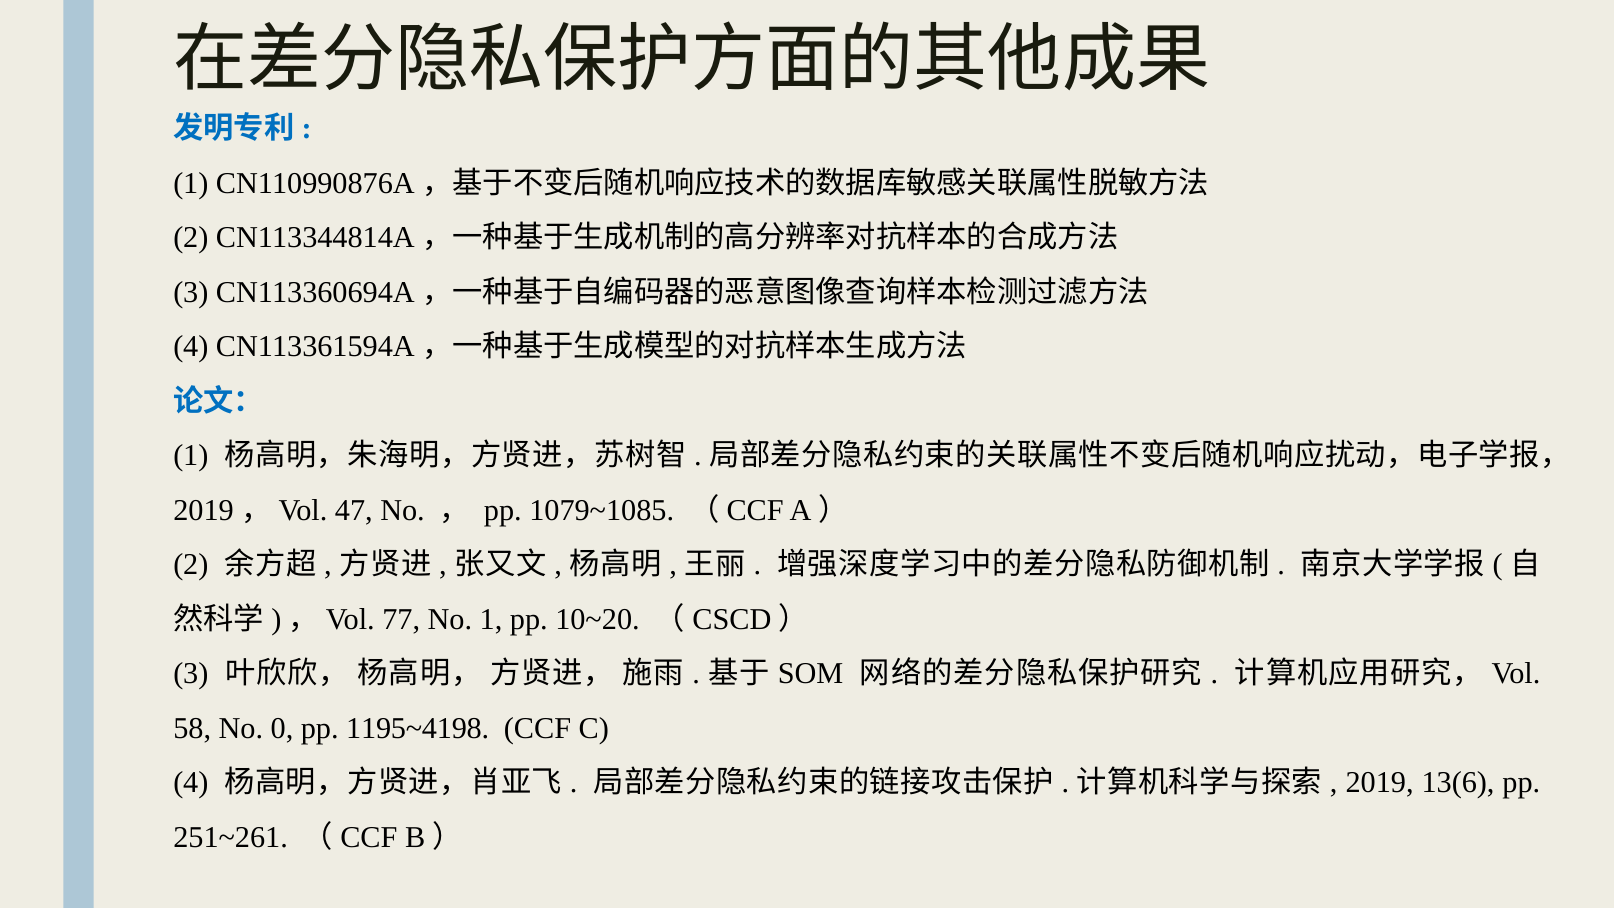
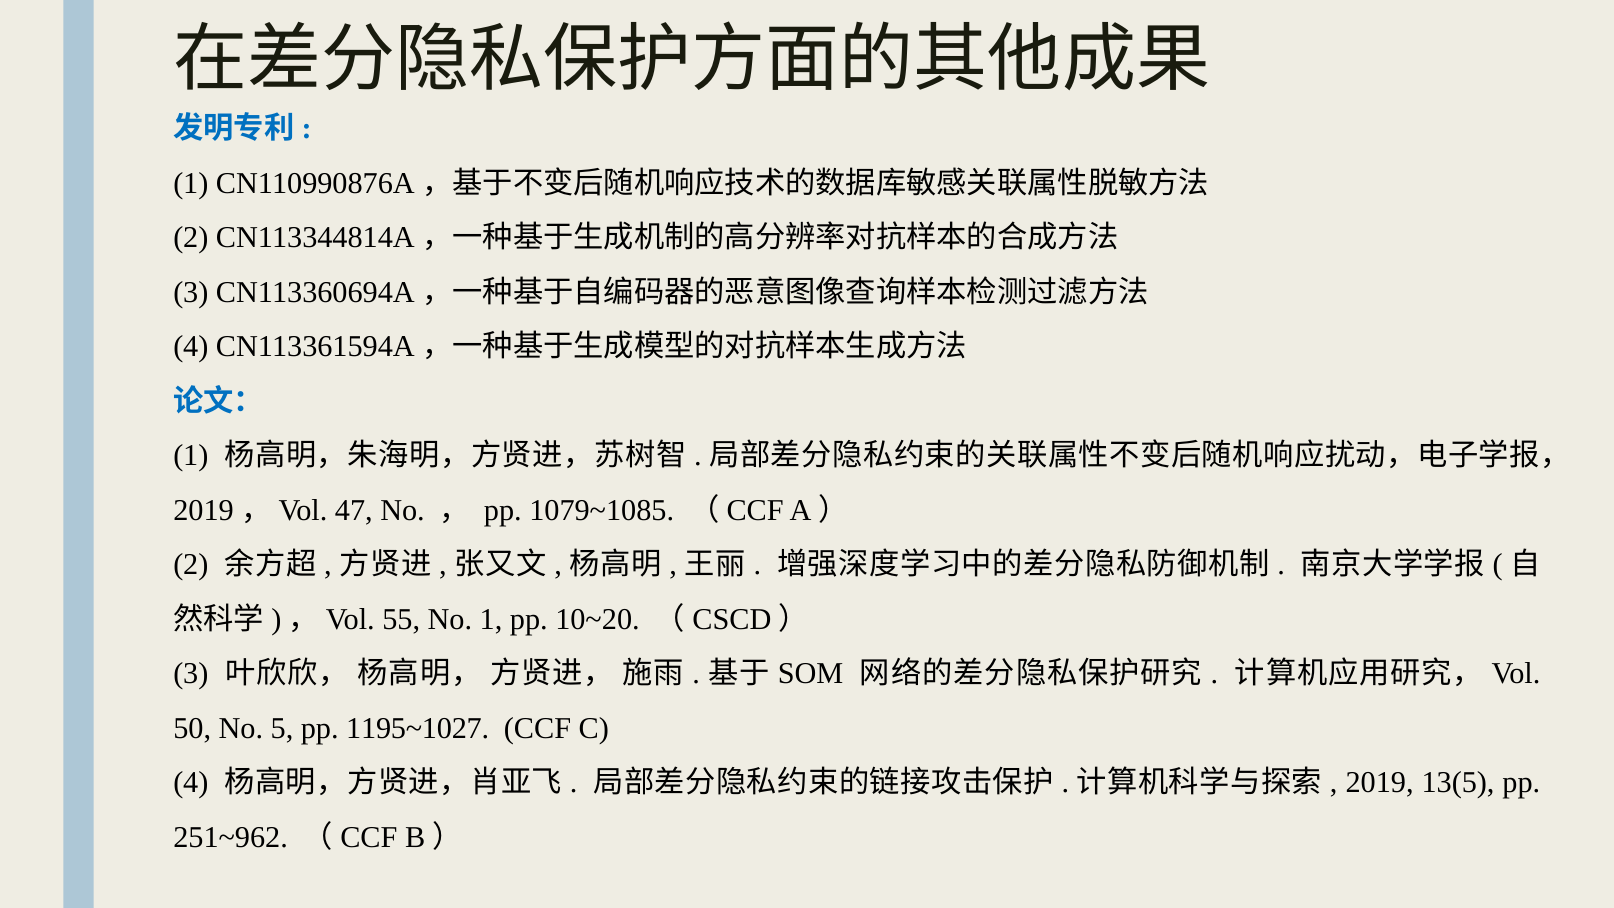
77: 77 -> 55
58: 58 -> 50
0: 0 -> 5
1195~4198: 1195~4198 -> 1195~1027
13(6: 13(6 -> 13(5
251~261: 251~261 -> 251~962
